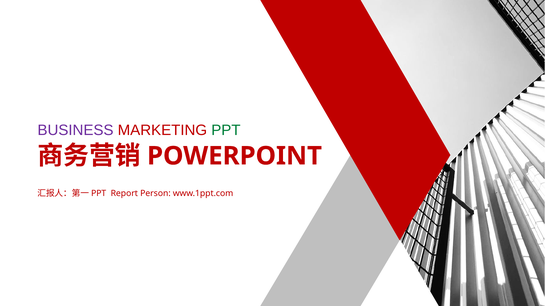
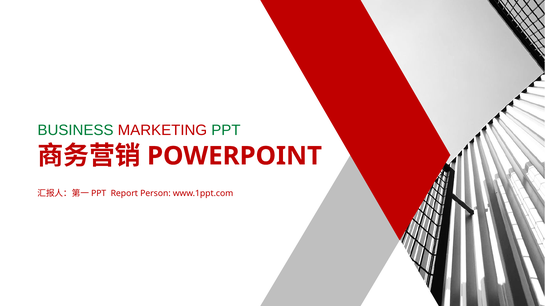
BUSINESS colour: purple -> green
